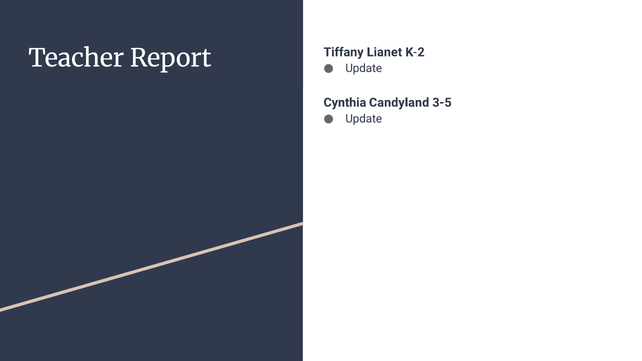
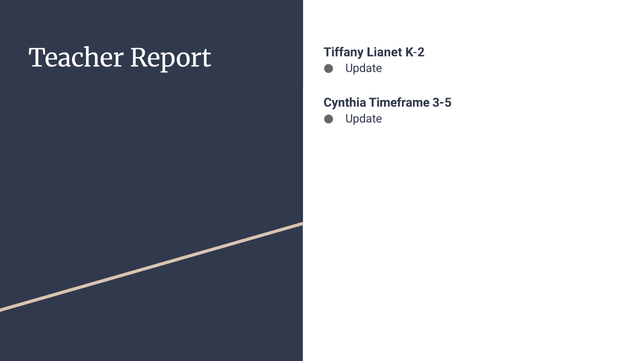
Candyland: Candyland -> Timeframe
